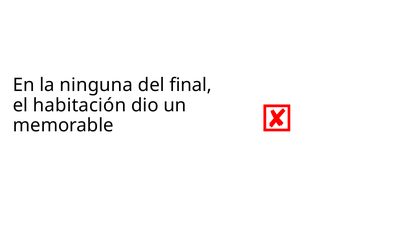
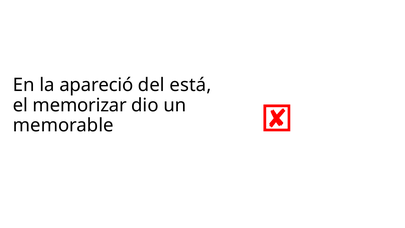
ninguna: ninguna -> apareció
final: final -> está
habitación: habitación -> memorizar
